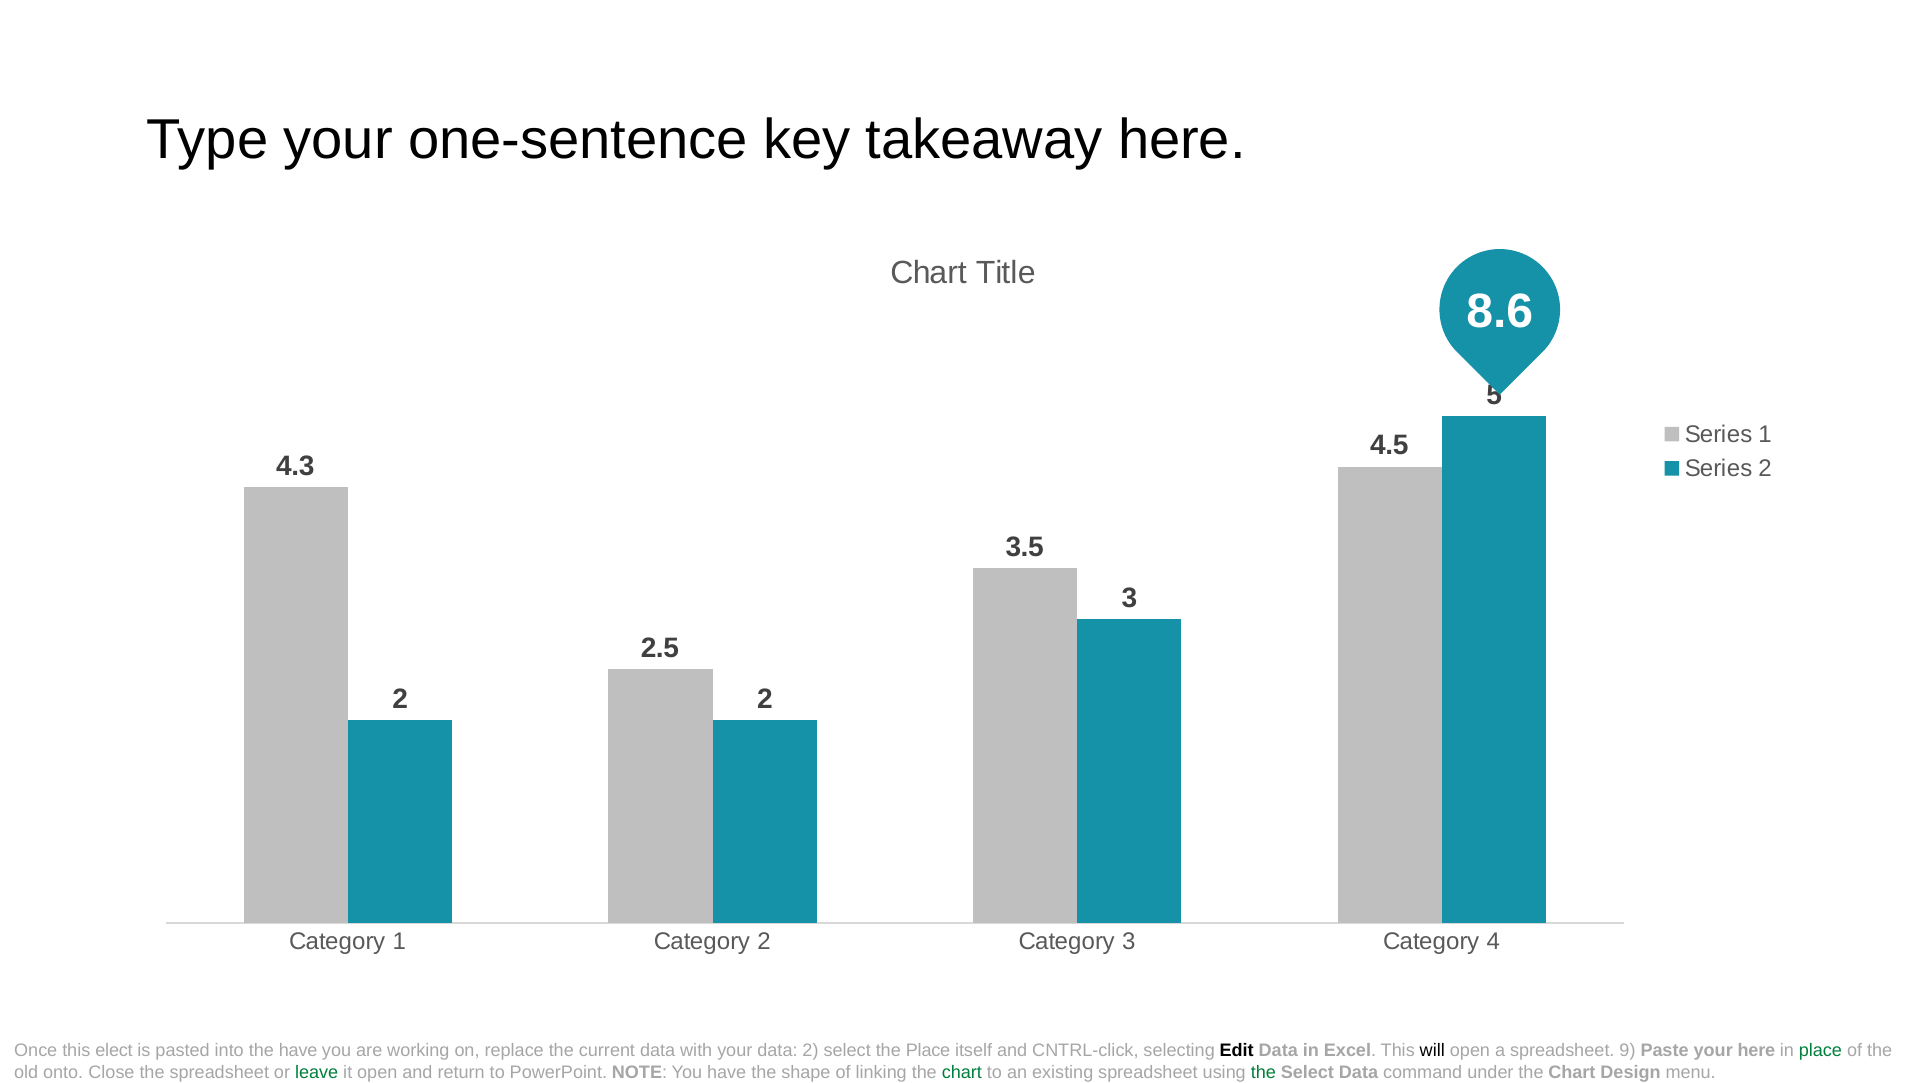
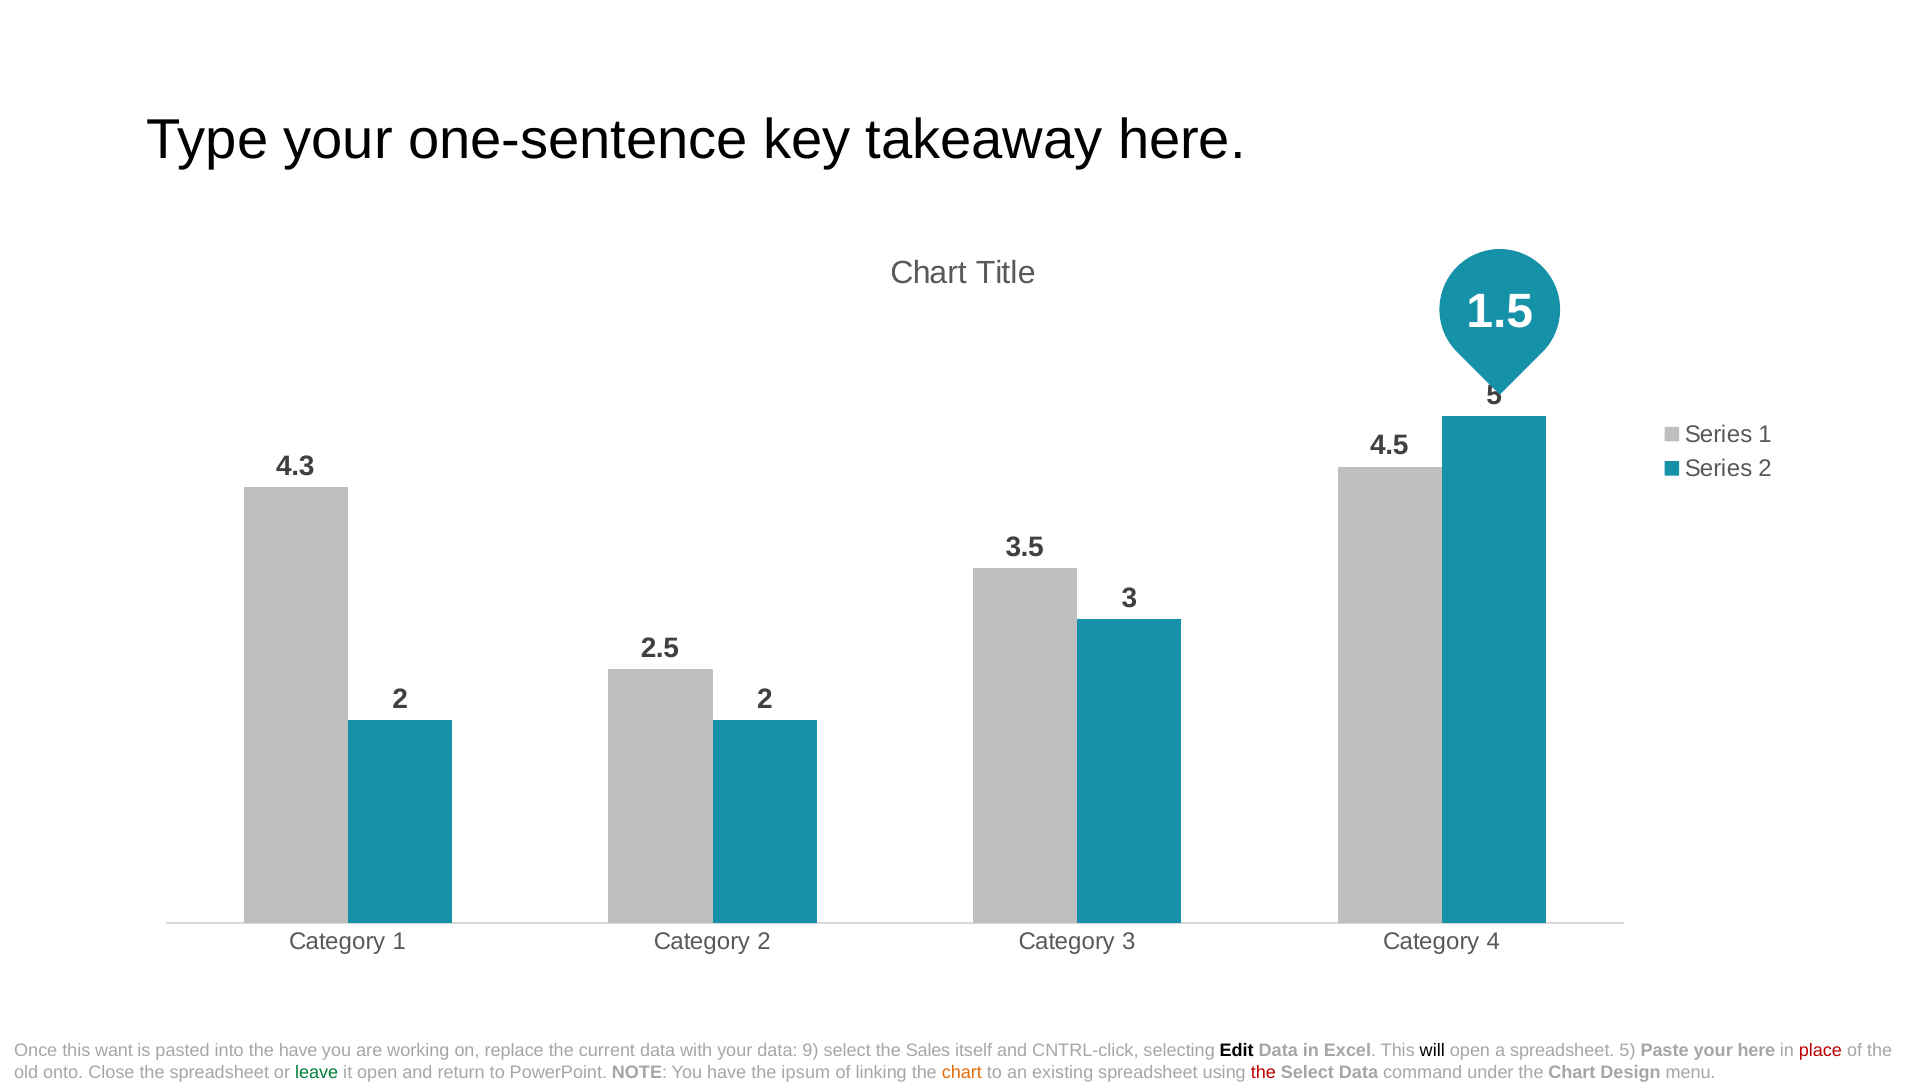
8.6: 8.6 -> 1.5
elect: elect -> want
data 2: 2 -> 9
the Place: Place -> Sales
spreadsheet 9: 9 -> 5
place at (1820, 1051) colour: green -> red
shape: shape -> ipsum
chart at (962, 1072) colour: green -> orange
the at (1263, 1072) colour: green -> red
